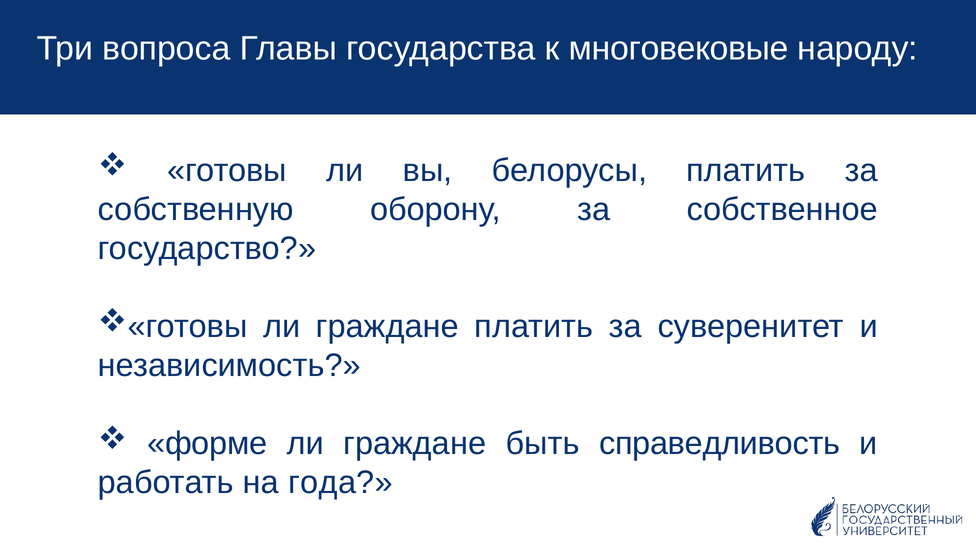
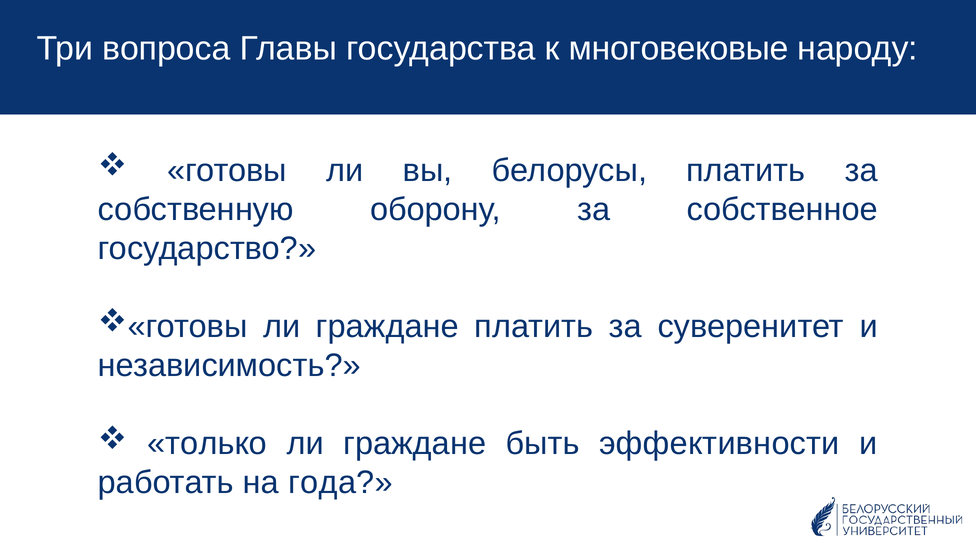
форме: форме -> только
справедливость: справедливость -> эффективности
